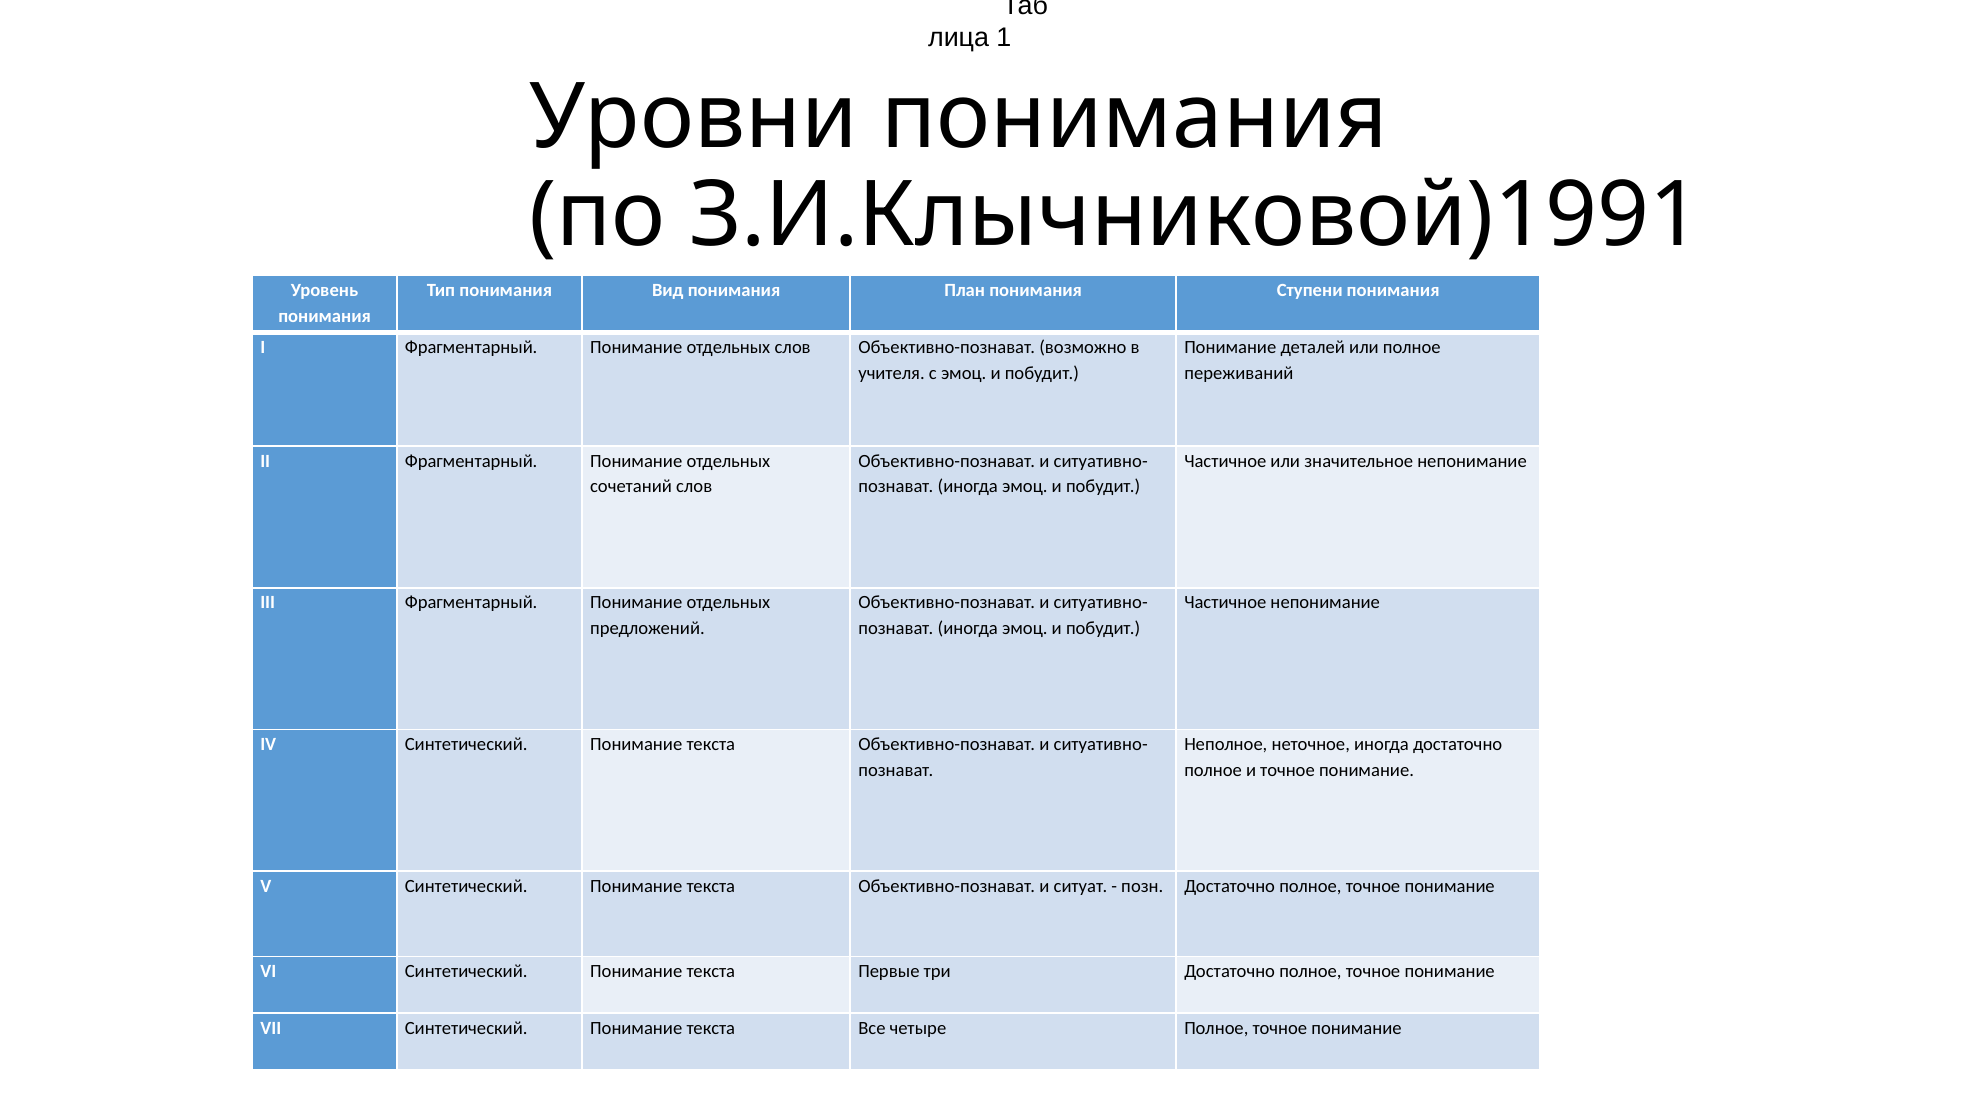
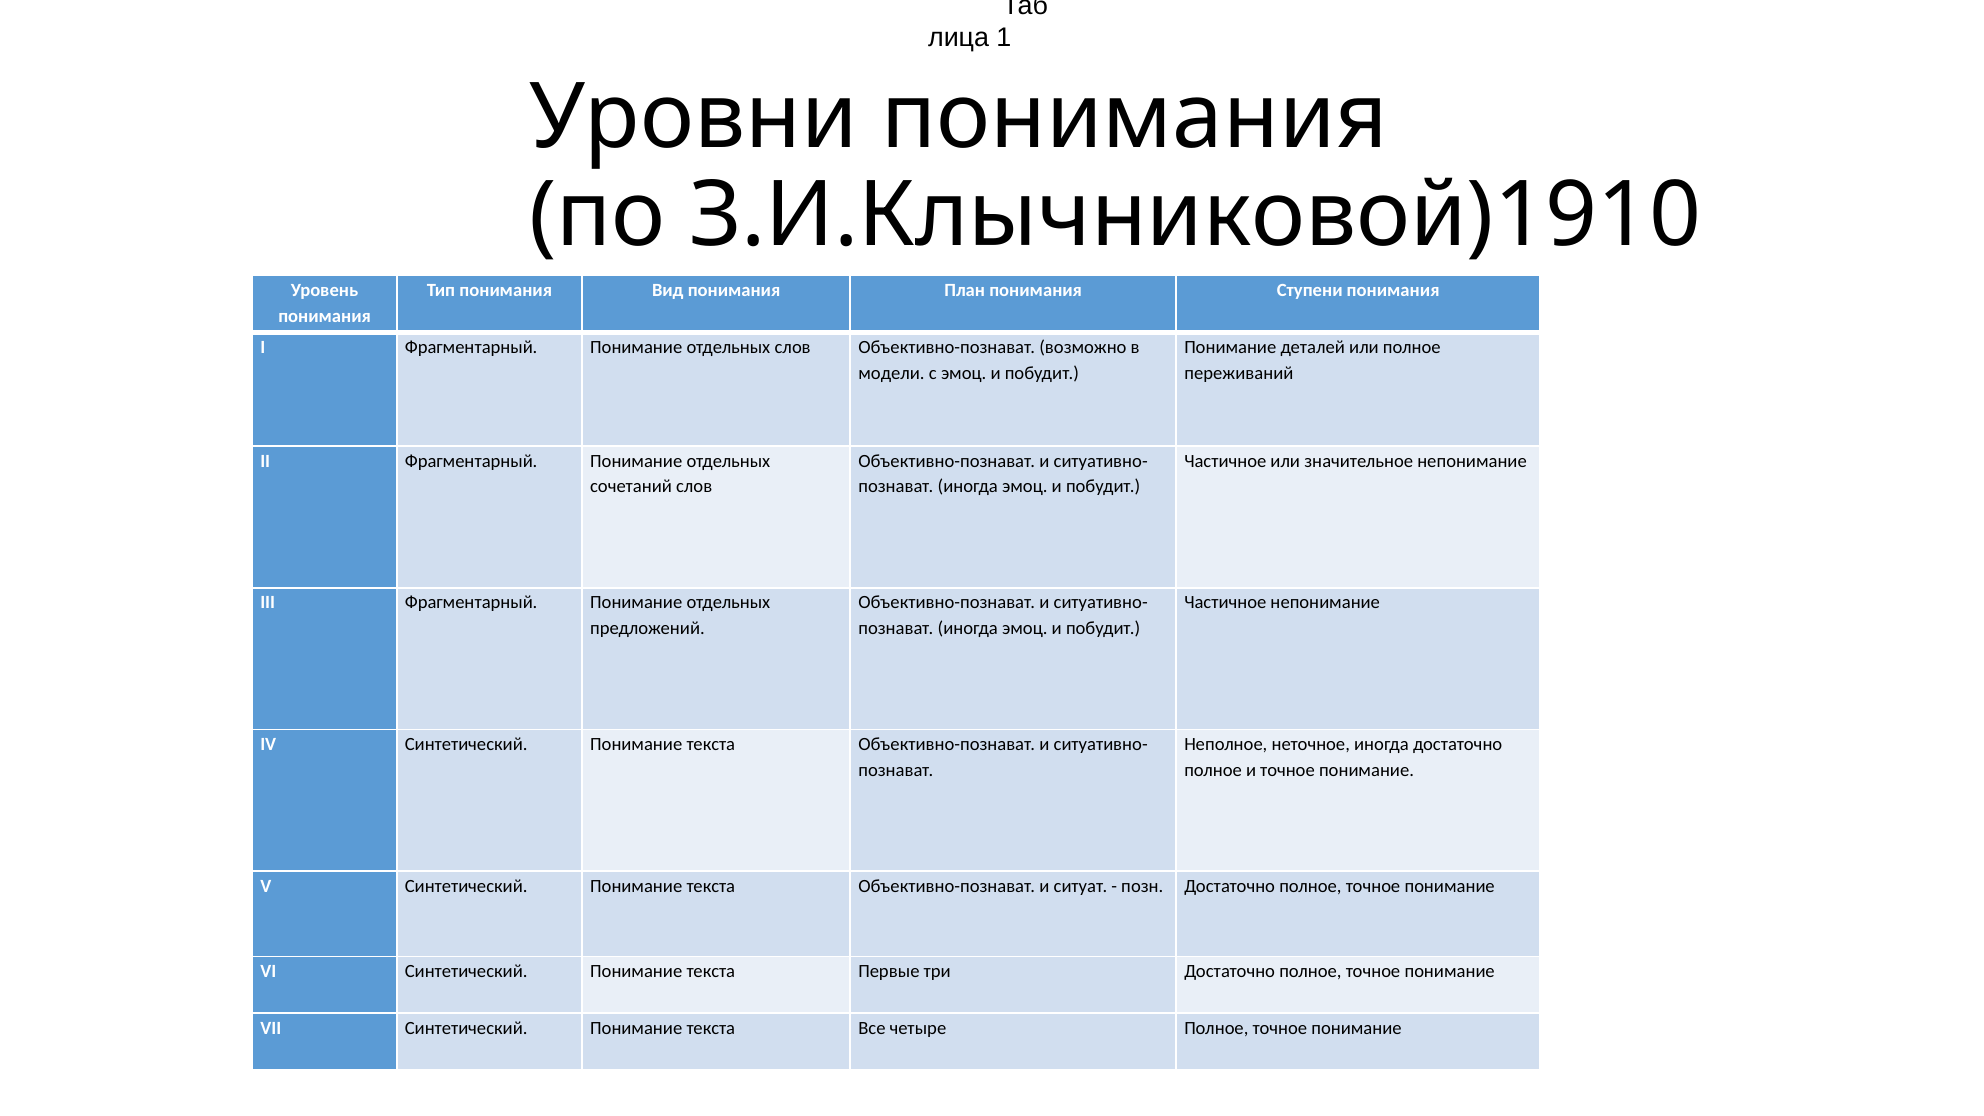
З.И.Клычниковой)1991: З.И.Клычниковой)1991 -> З.И.Клычниковой)1910
учителя: учителя -> модели
